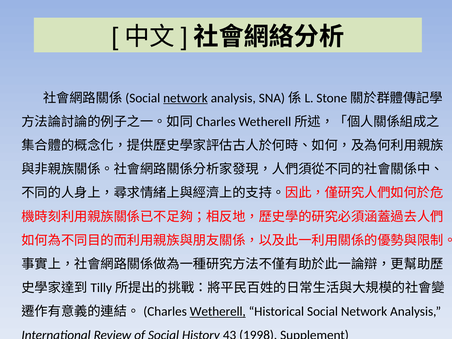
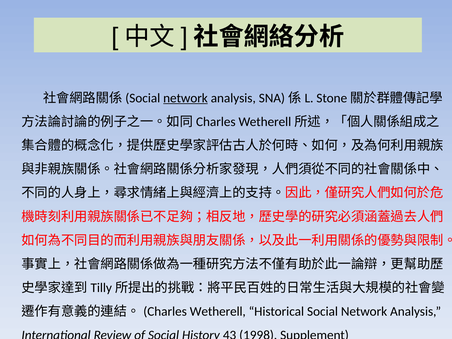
Wetherell underline: present -> none
